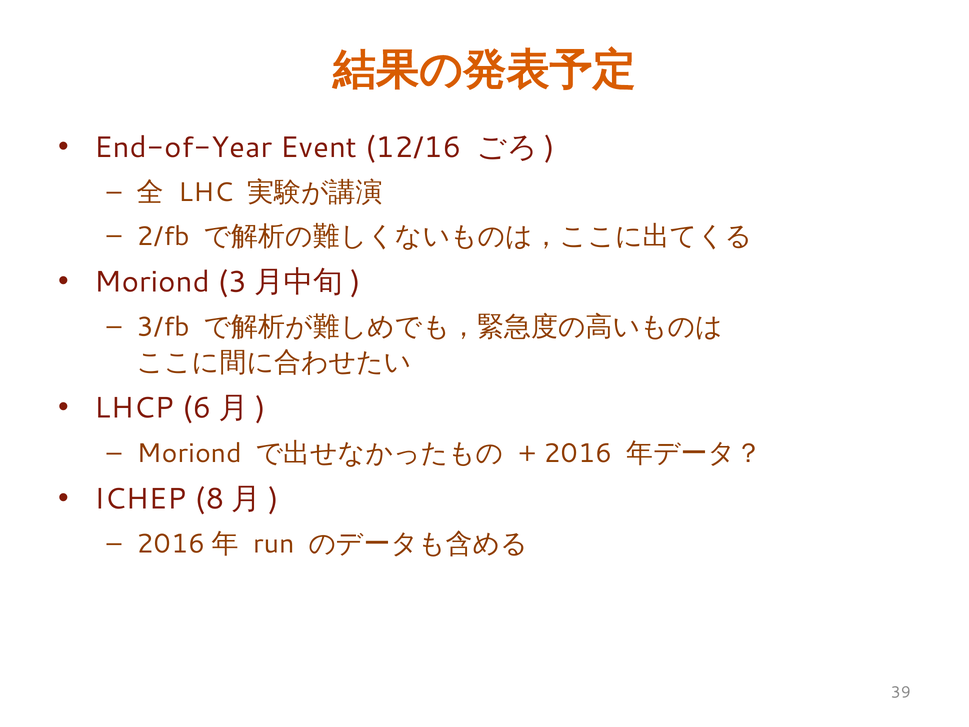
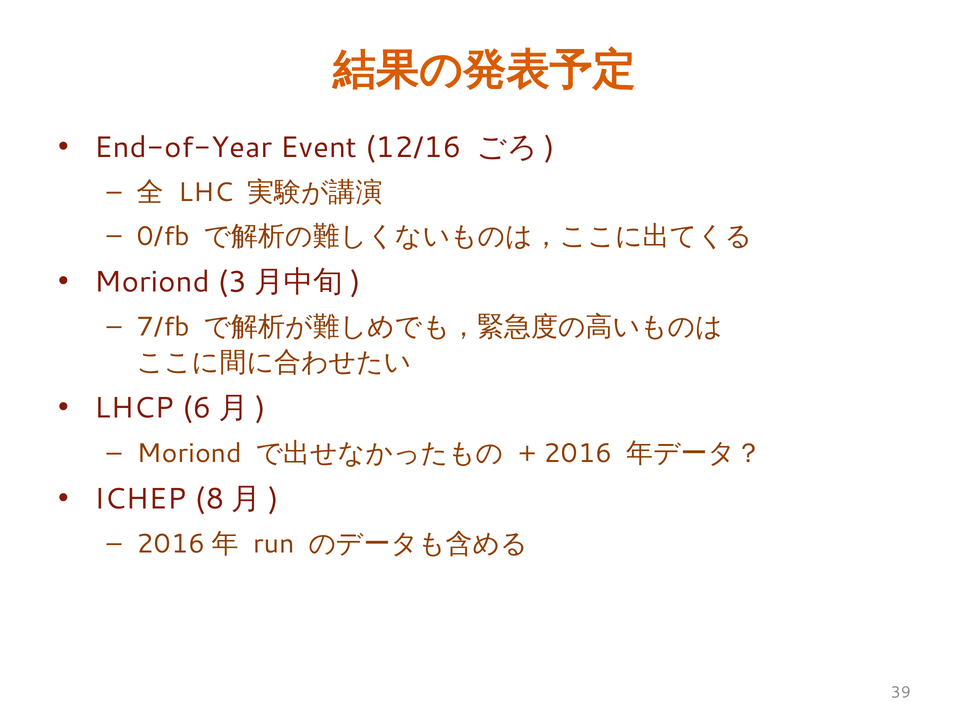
2/fb: 2/fb -> 0/fb
3/fb: 3/fb -> 7/fb
